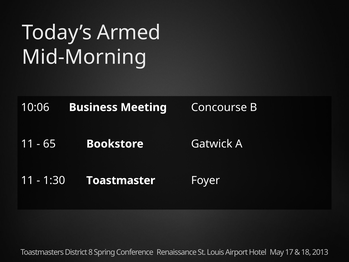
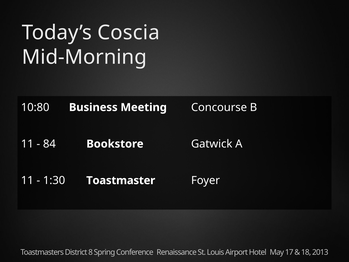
Armed: Armed -> Coscia
10:06: 10:06 -> 10:80
65: 65 -> 84
